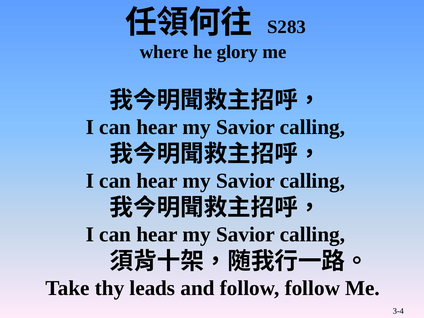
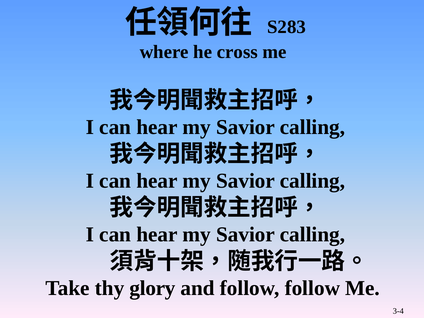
glory: glory -> cross
leads: leads -> glory
